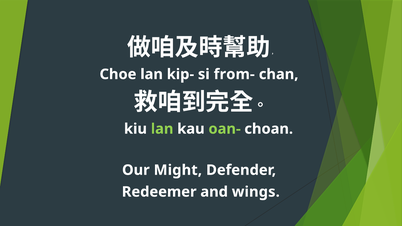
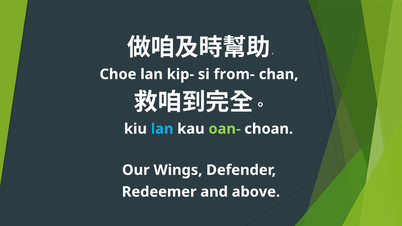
lan at (162, 129) colour: light green -> light blue
Might: Might -> Wings
wings: wings -> above
